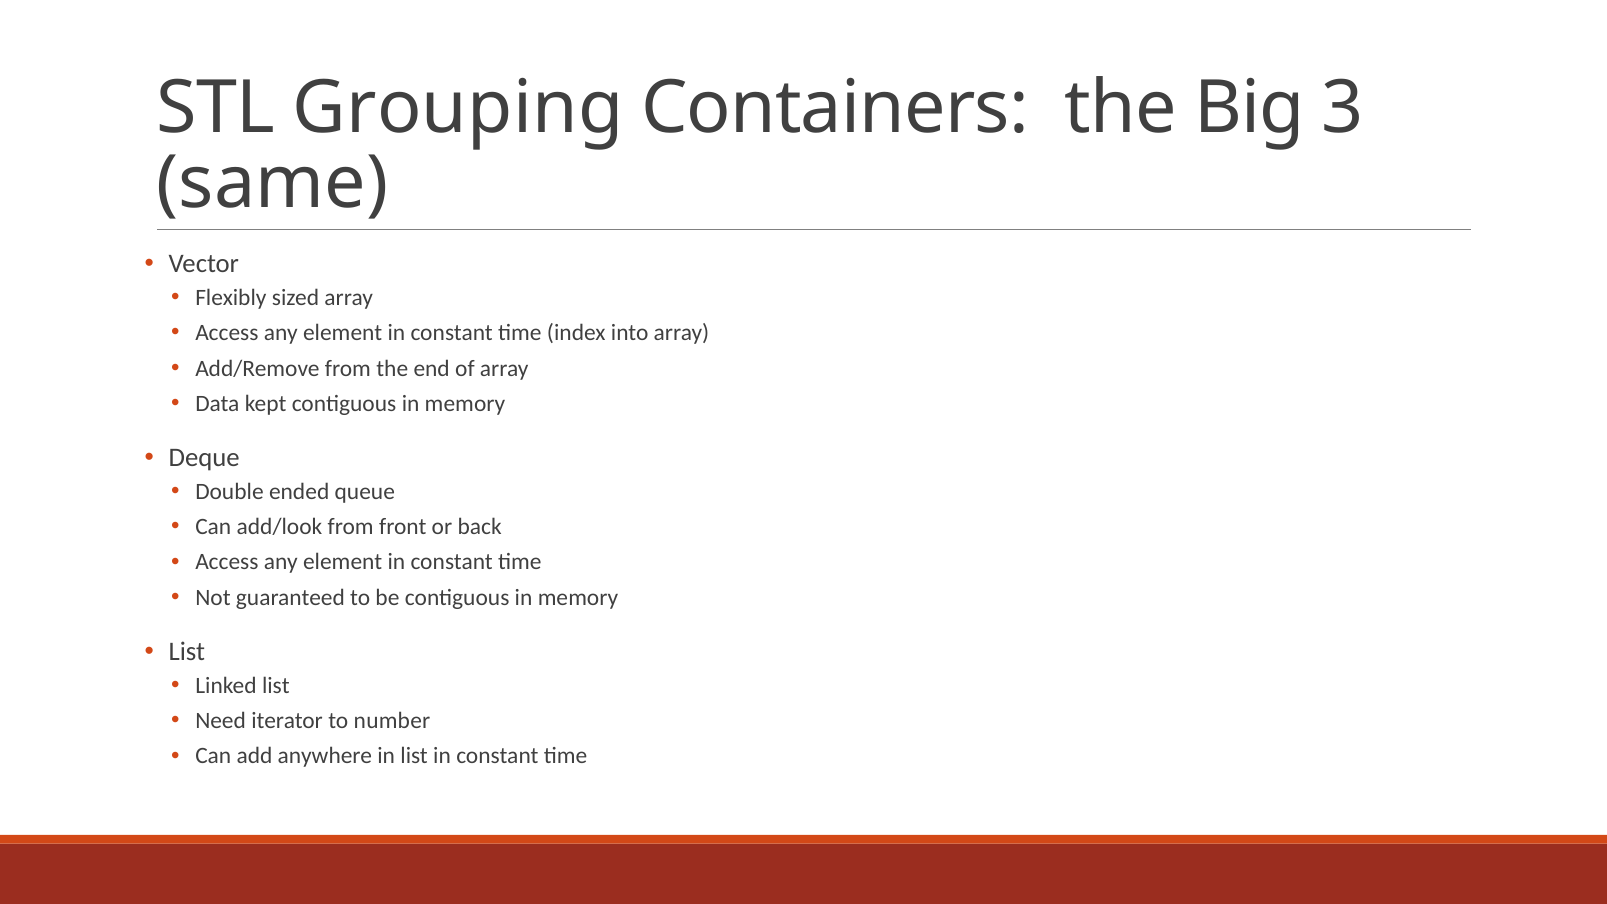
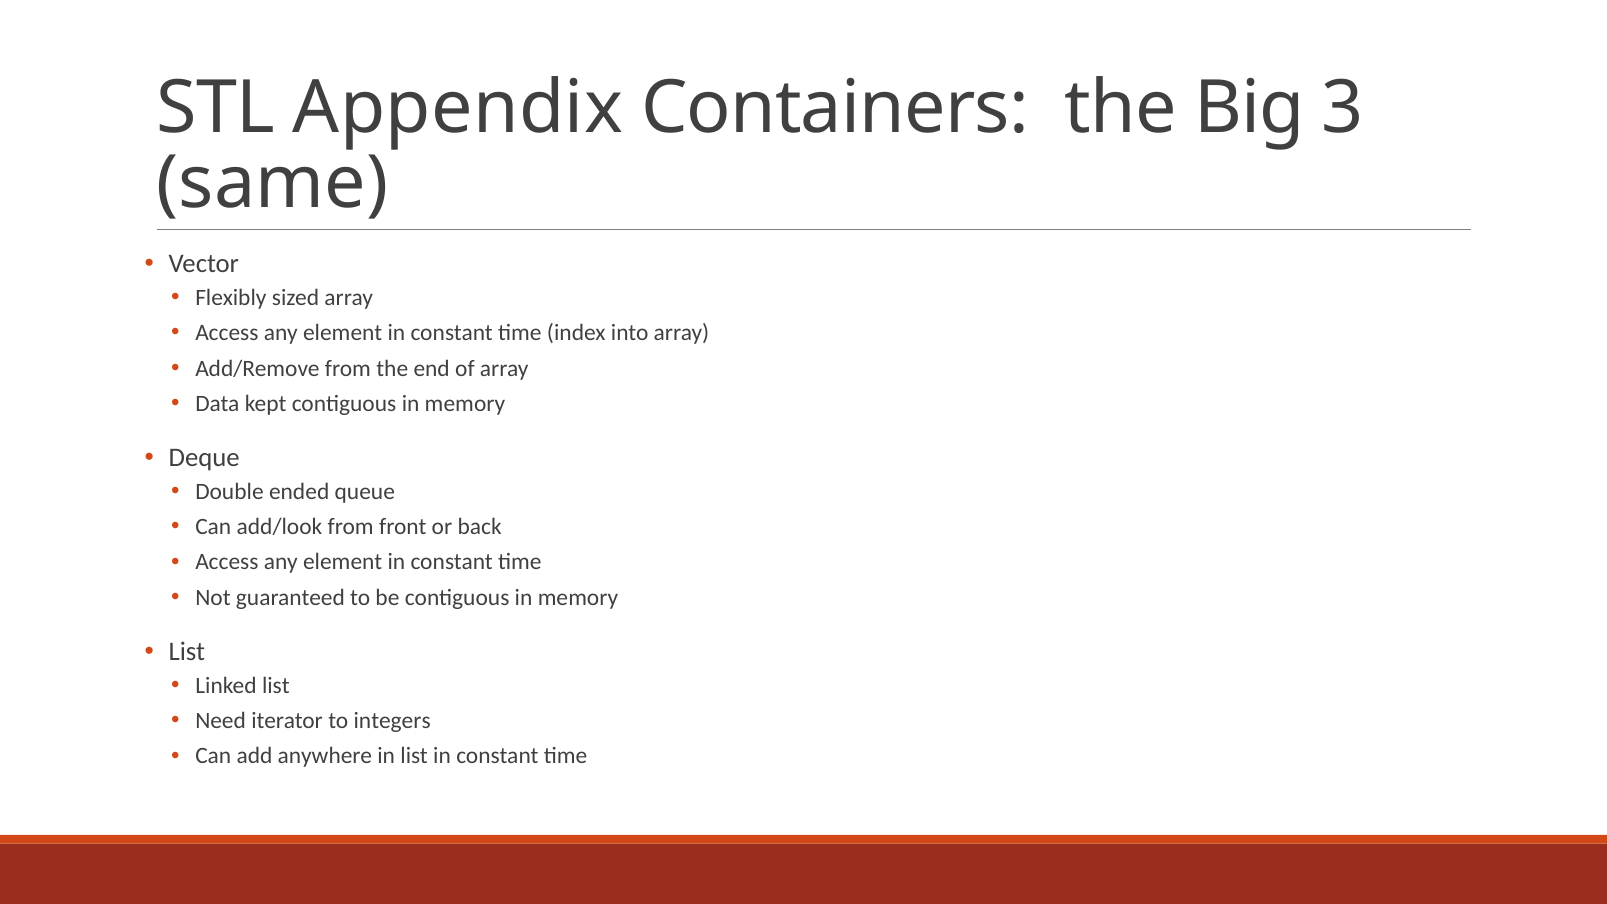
Grouping: Grouping -> Appendix
number: number -> integers
